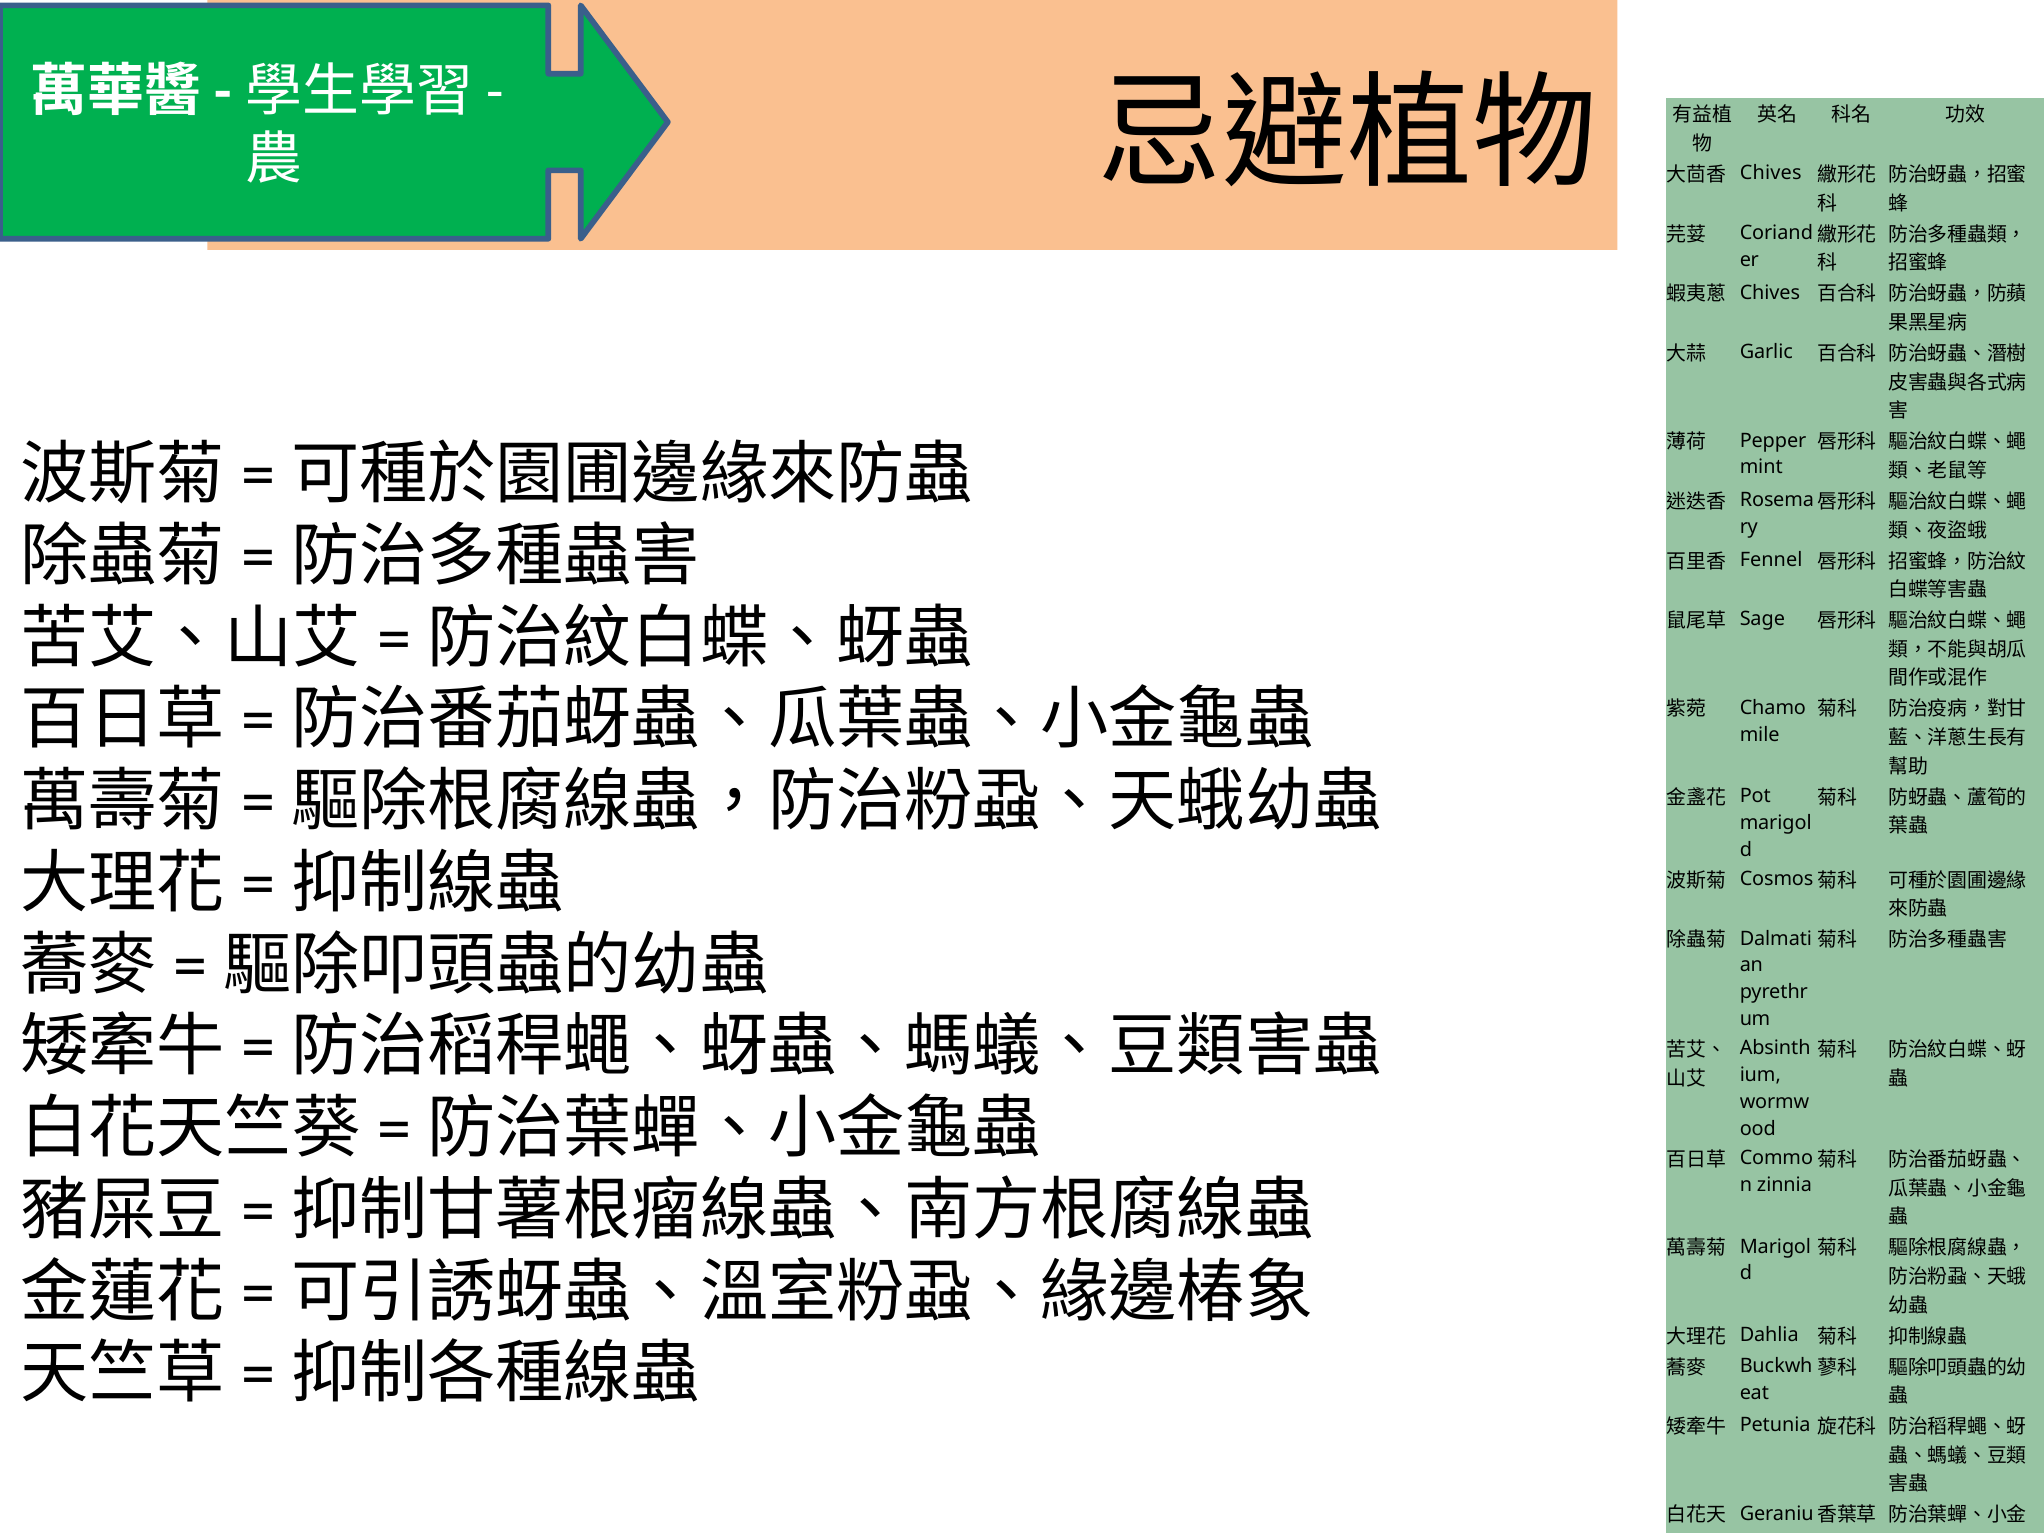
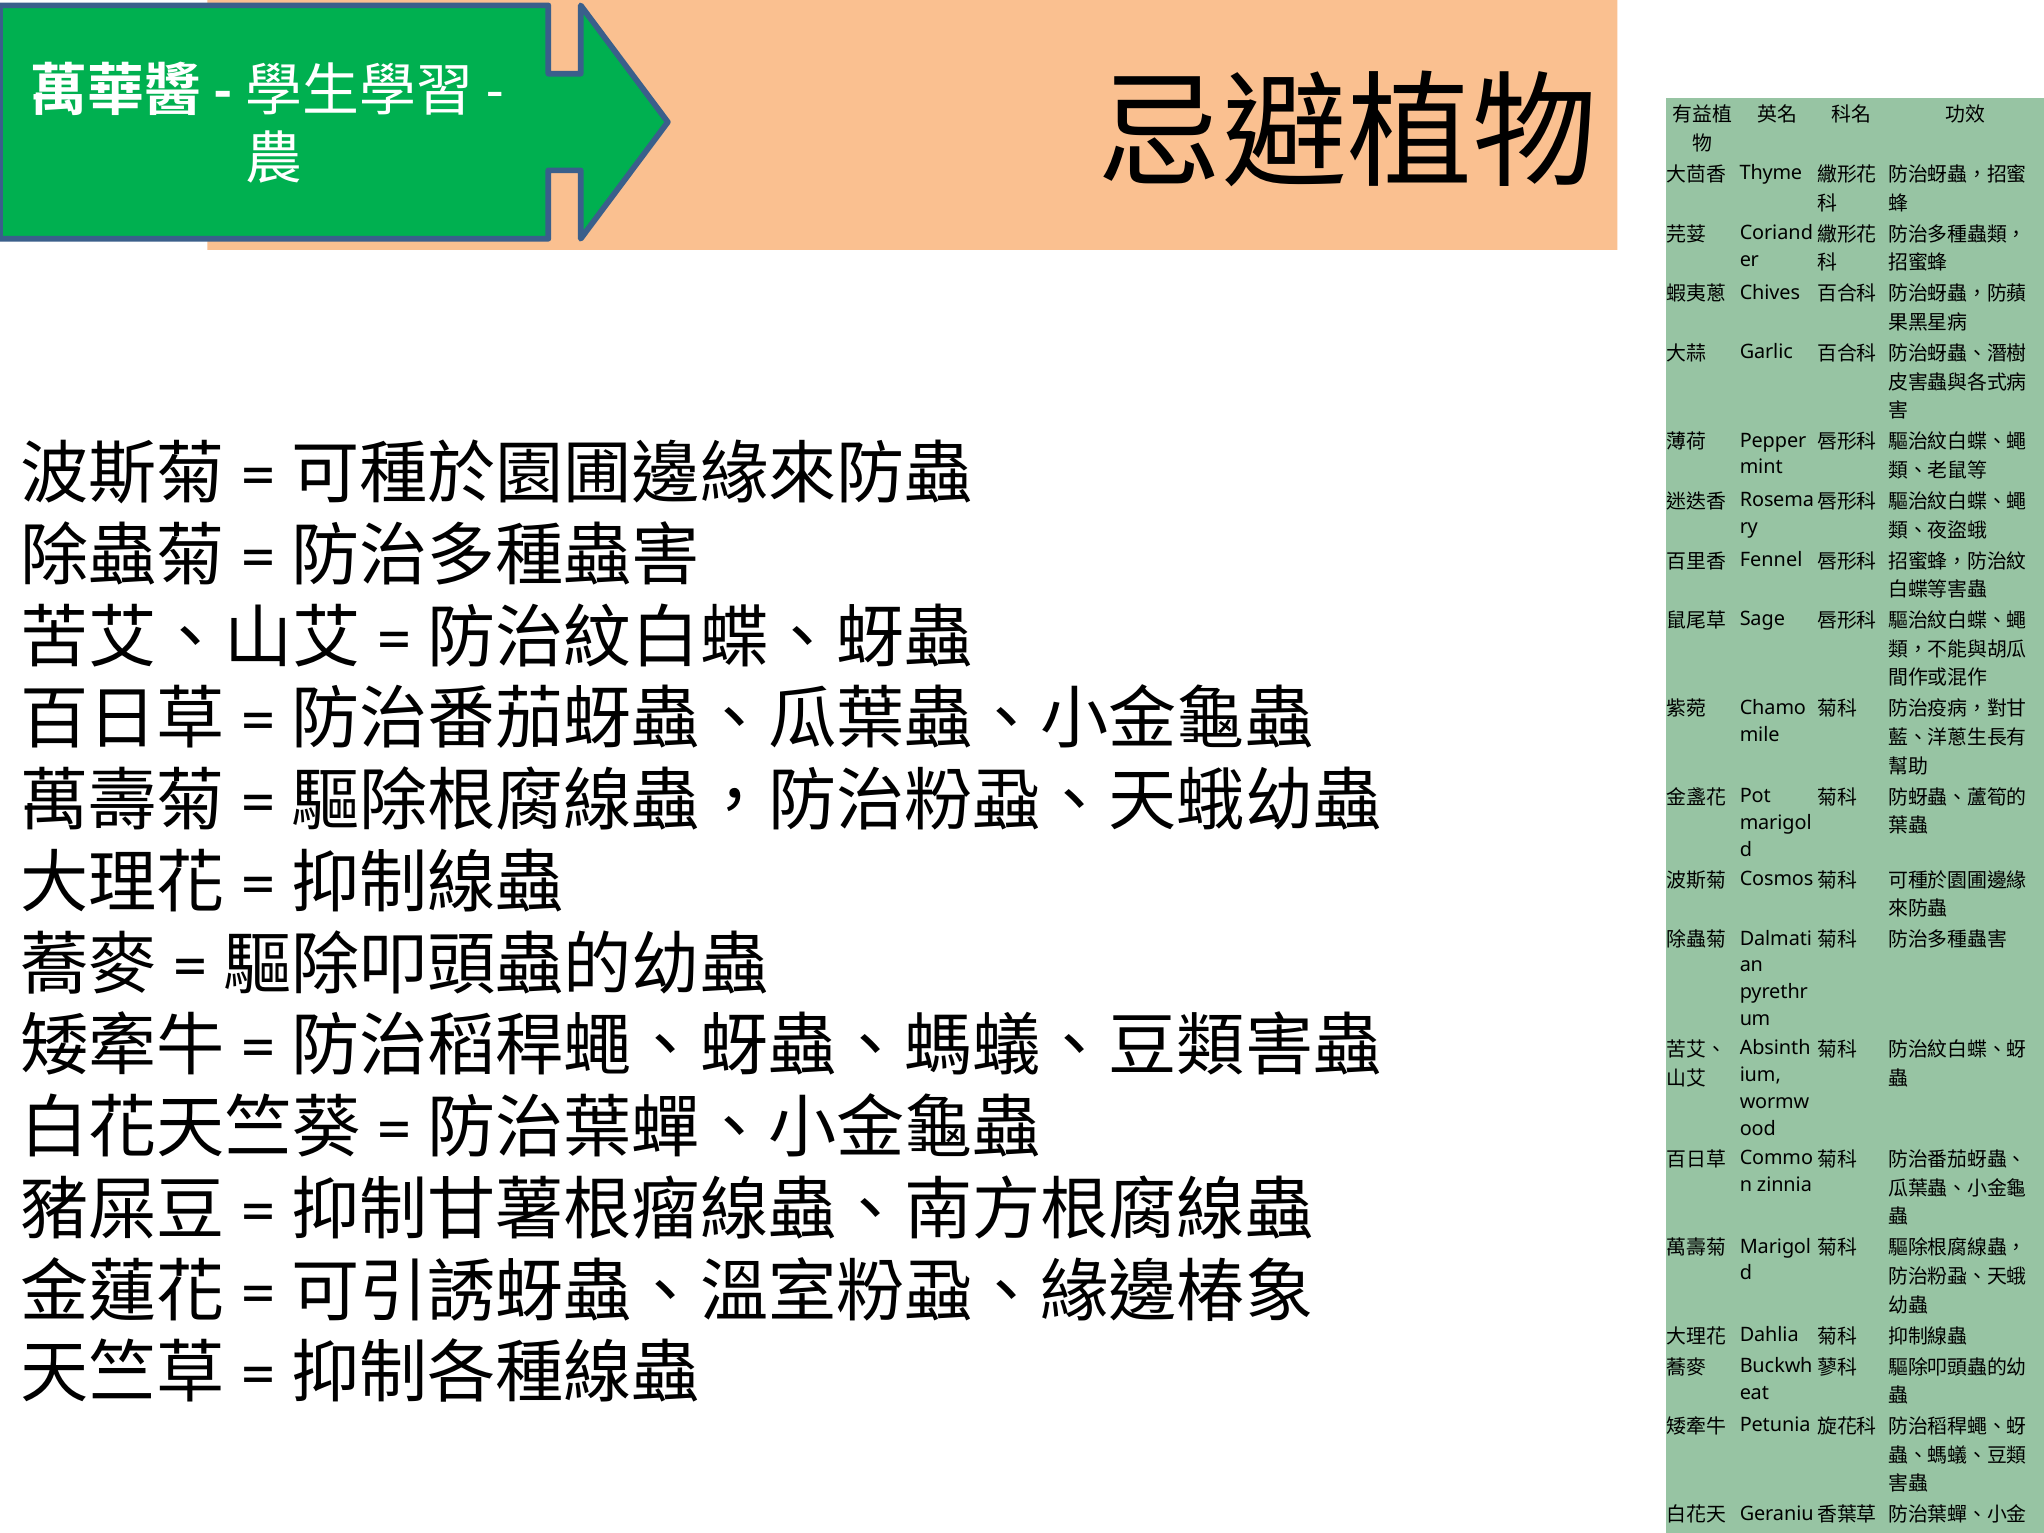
Chives at (1771, 173): Chives -> Thyme
